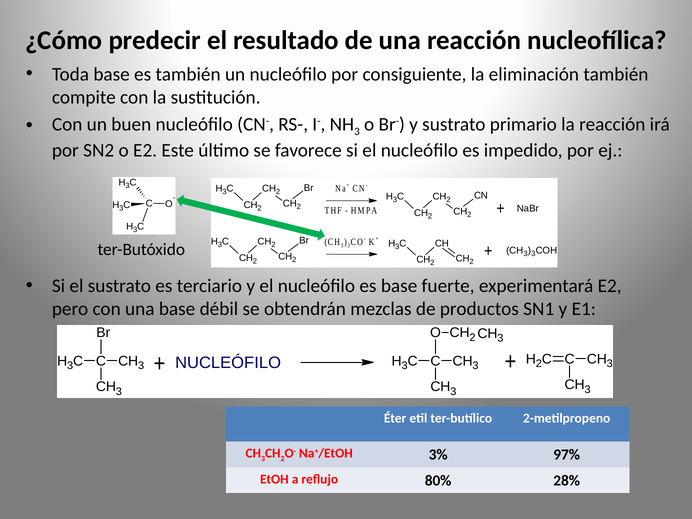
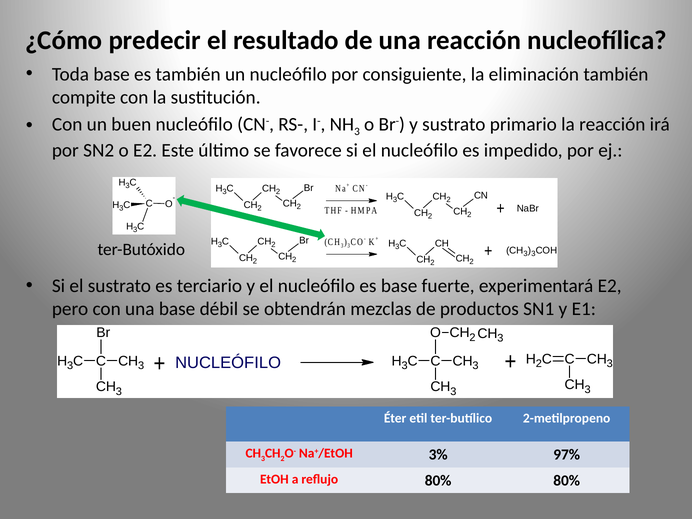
80% 28%: 28% -> 80%
